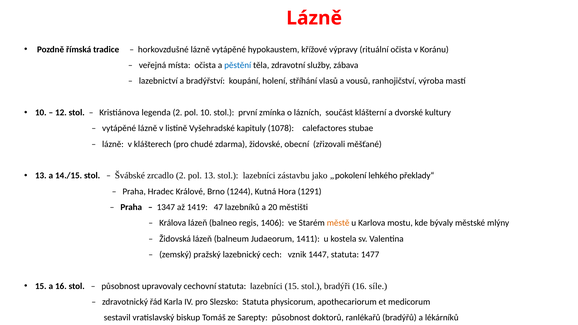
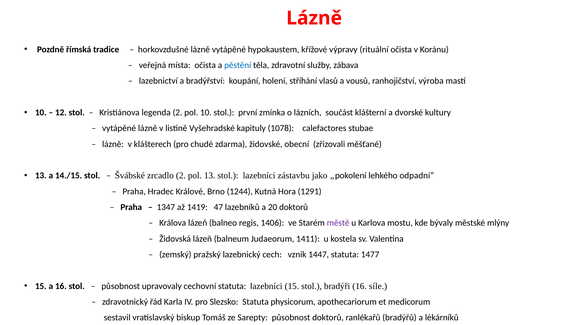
překlady“: překlady“ -> odpadní“
20 městišti: městišti -> doktorů
městě colour: orange -> purple
